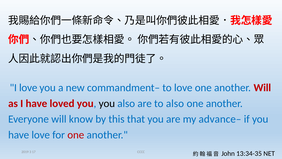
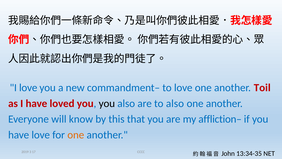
another Will: Will -> Toil
advance–: advance– -> affliction–
one at (76, 135) colour: red -> orange
